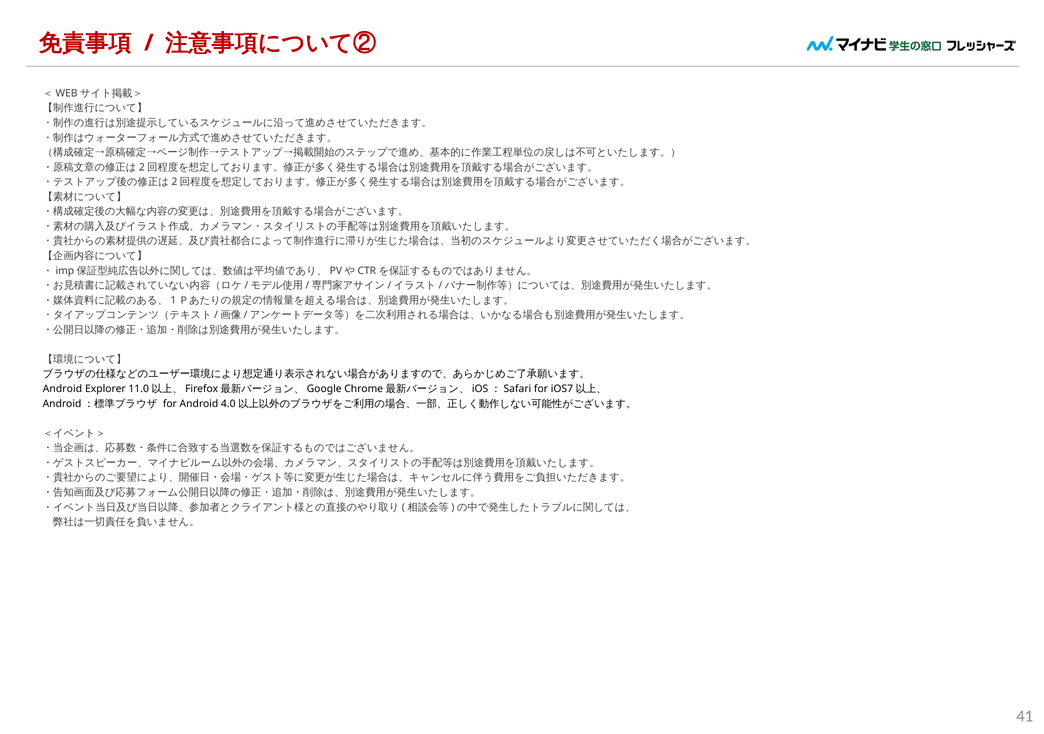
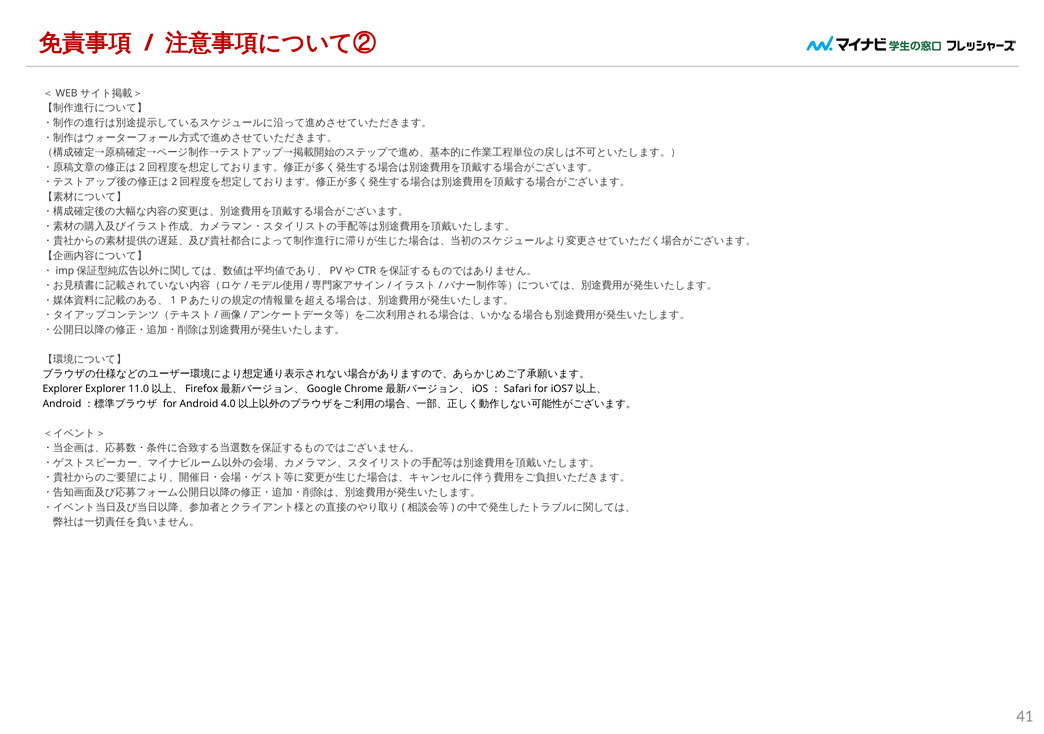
Android at (62, 389): Android -> Explorer
